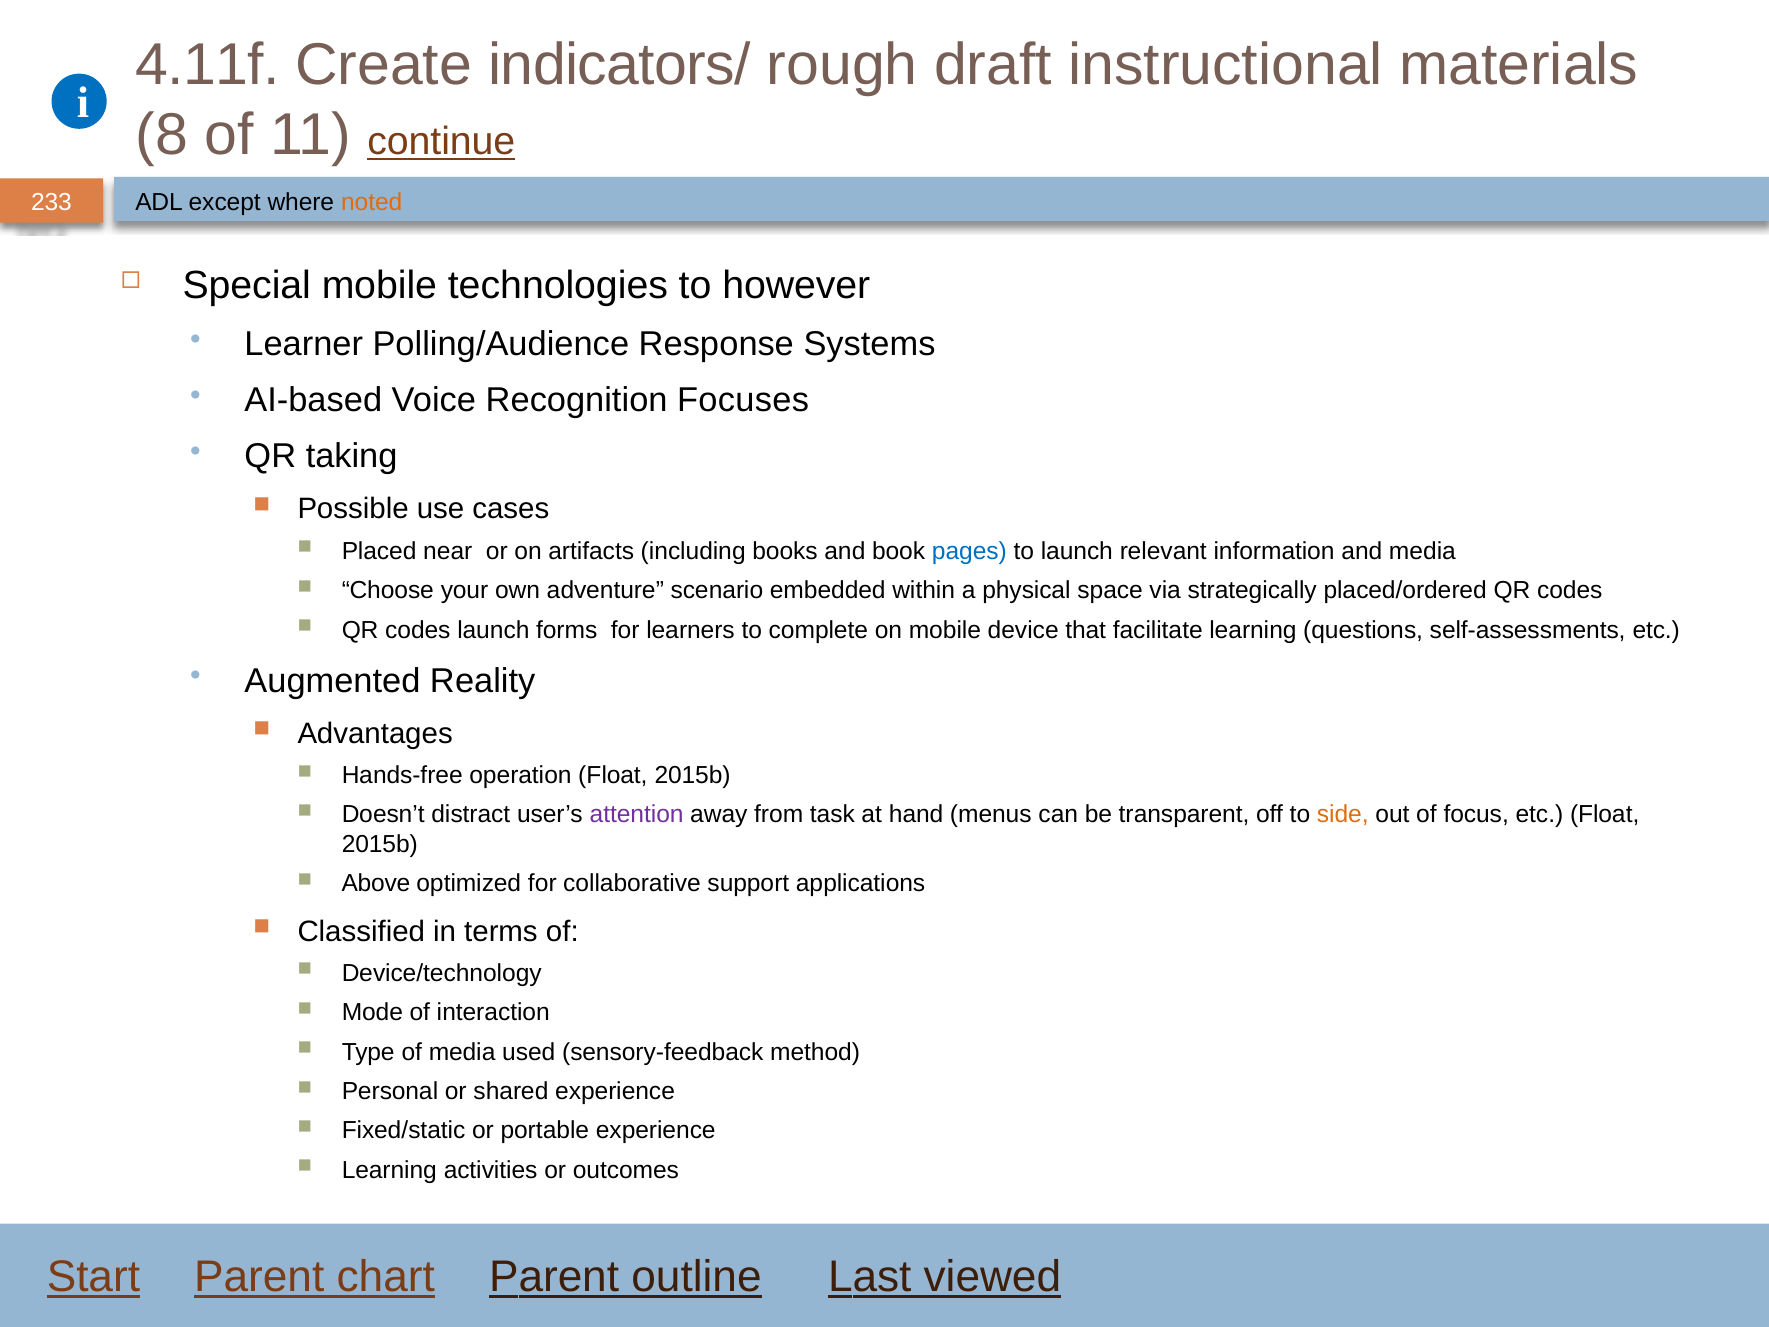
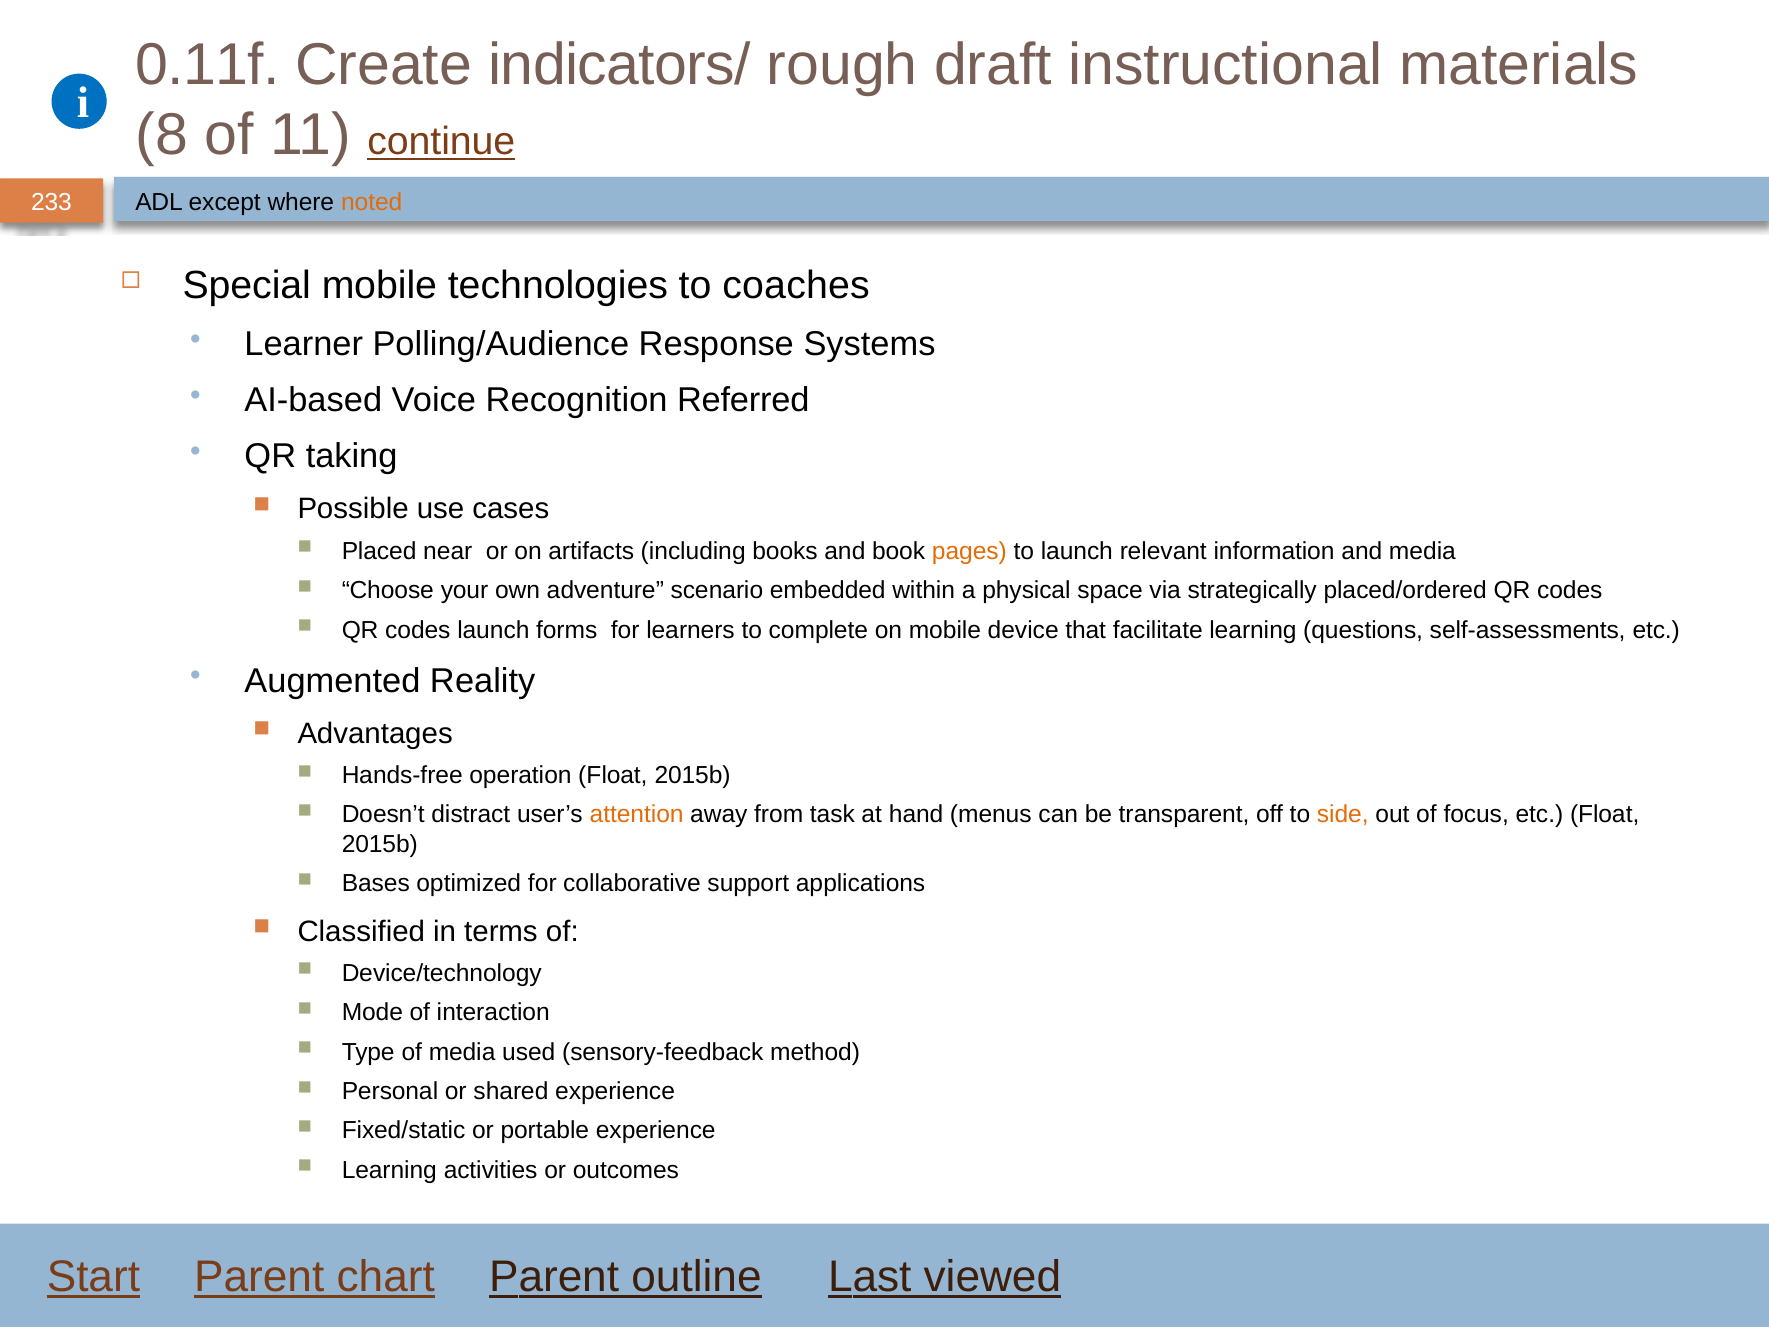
4.11f: 4.11f -> 0.11f
however: however -> coaches
Focuses: Focuses -> Referred
pages colour: blue -> orange
attention colour: purple -> orange
Above: Above -> Bases
